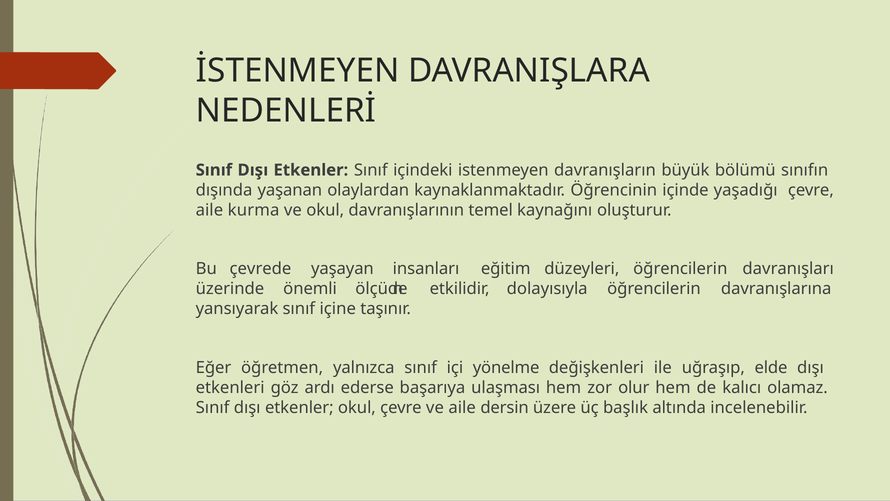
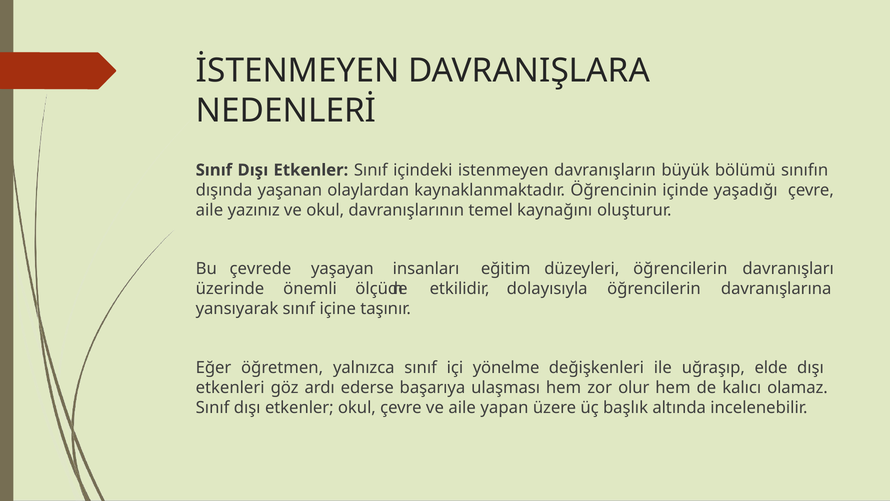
kurma: kurma -> yazınız
dersin: dersin -> yapan
